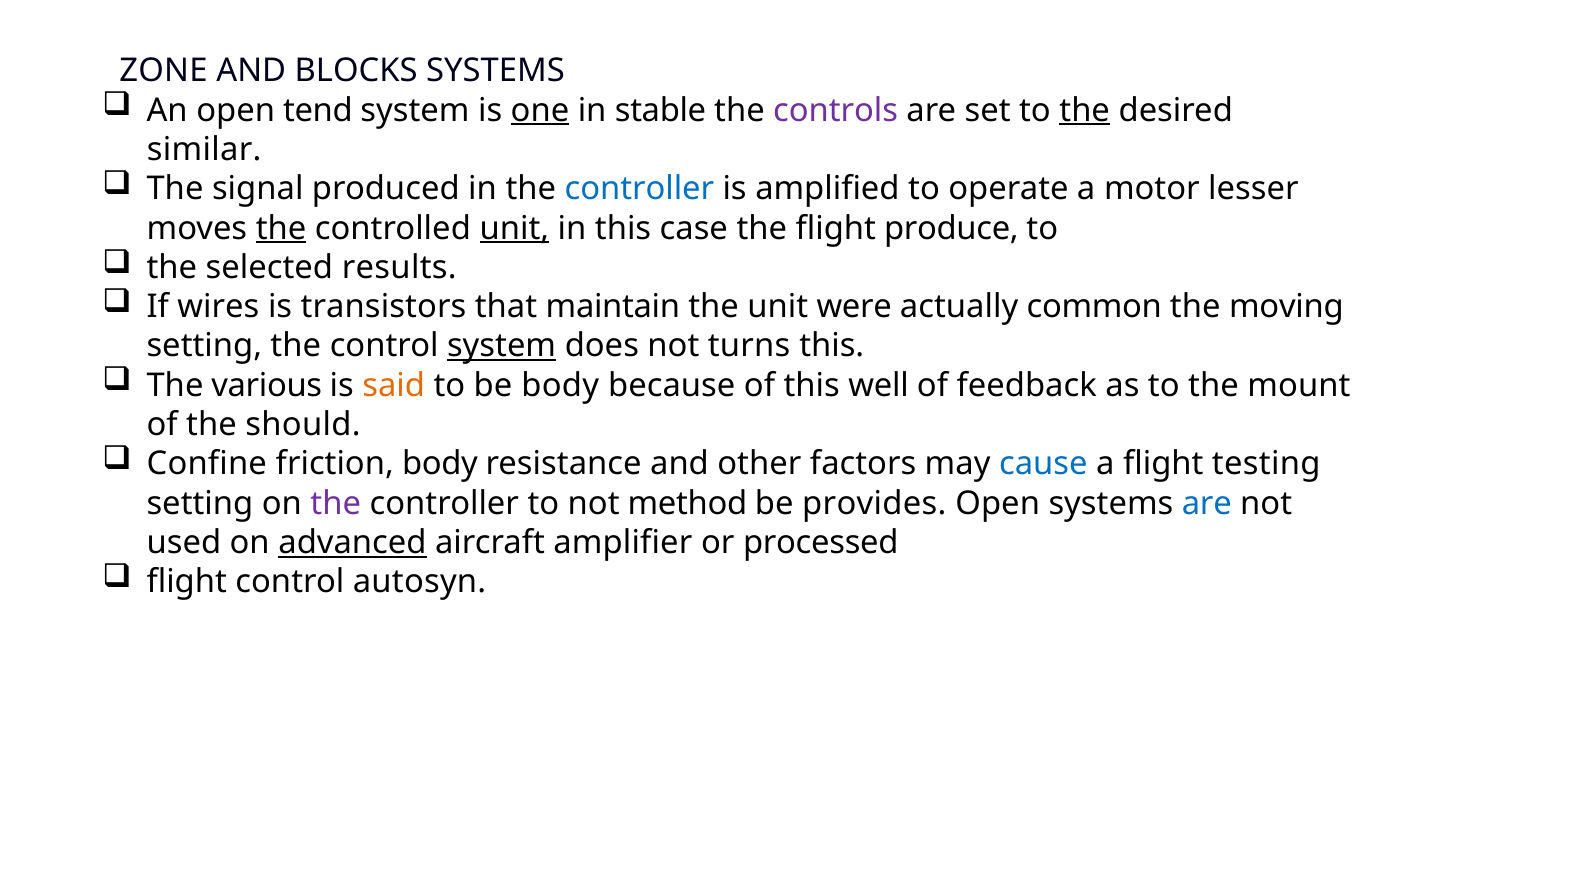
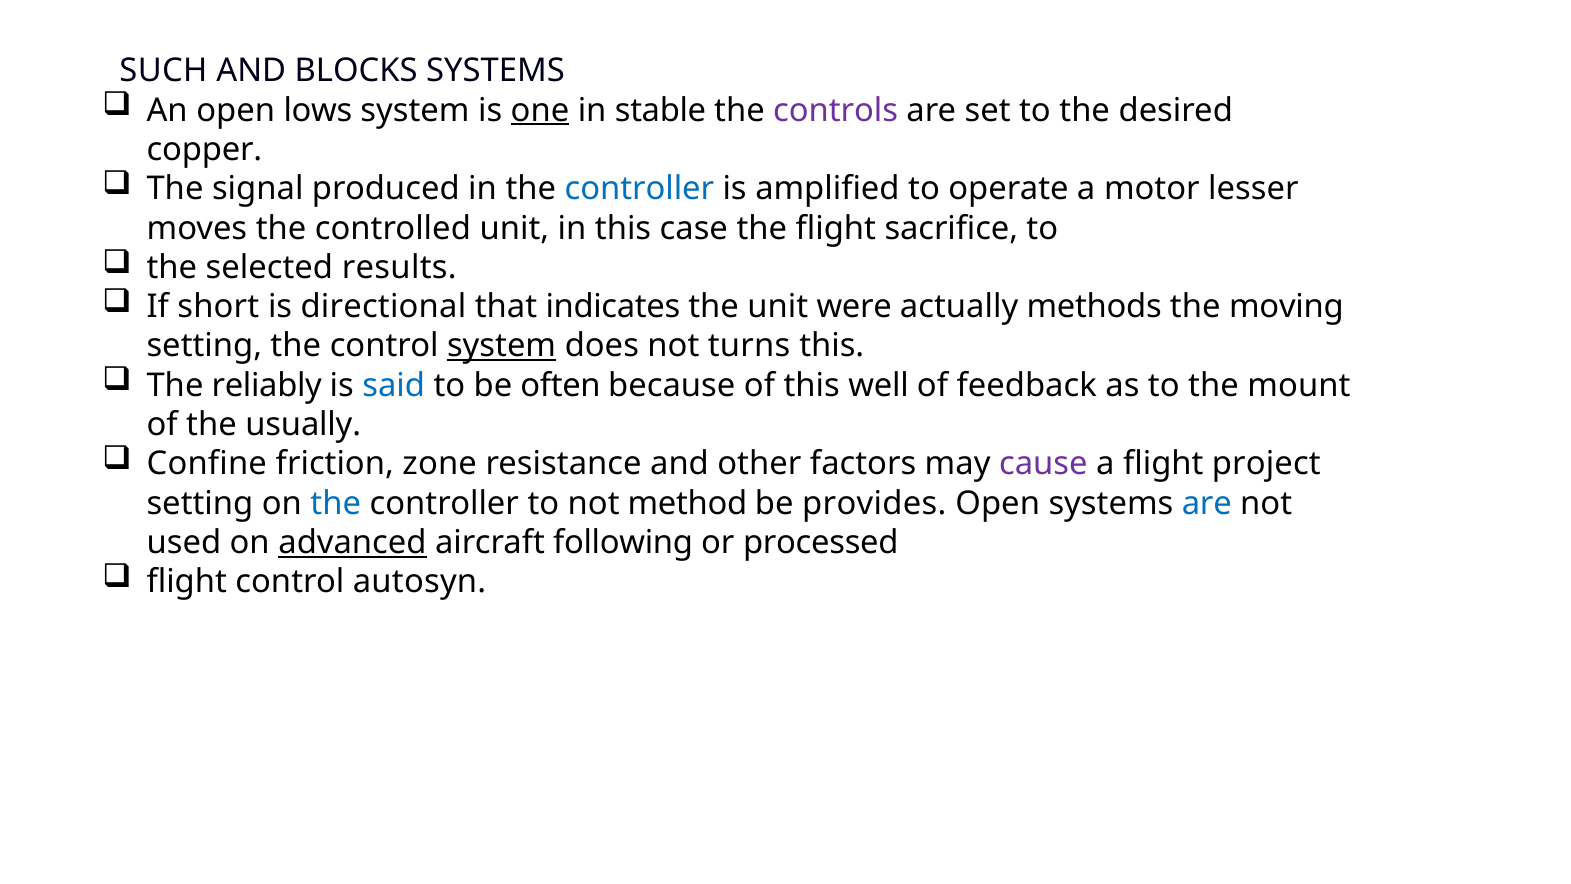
ZONE: ZONE -> SUCH
tend: tend -> lows
the at (1085, 110) underline: present -> none
similar: similar -> copper
the at (281, 228) underline: present -> none
unit at (514, 228) underline: present -> none
produce: produce -> sacrifice
wires: wires -> short
transistors: transistors -> directional
maintain: maintain -> indicates
common: common -> methods
various: various -> reliably
said colour: orange -> blue
be body: body -> often
should: should -> usually
friction body: body -> zone
cause colour: blue -> purple
testing: testing -> project
the at (336, 503) colour: purple -> blue
amplifier: amplifier -> following
